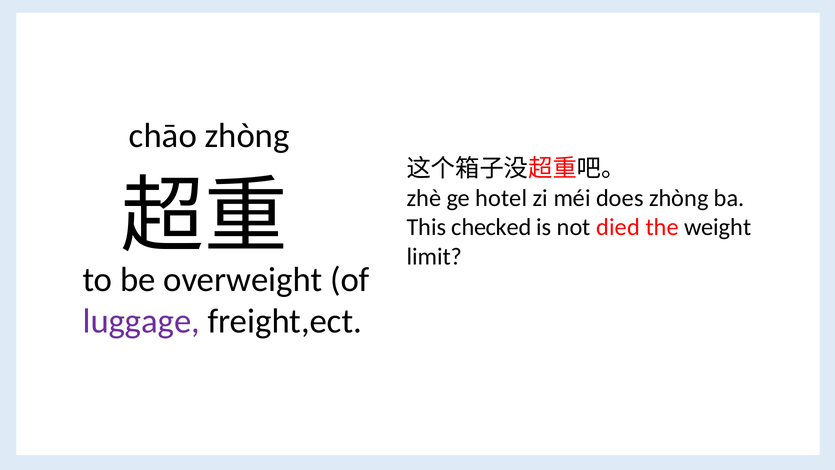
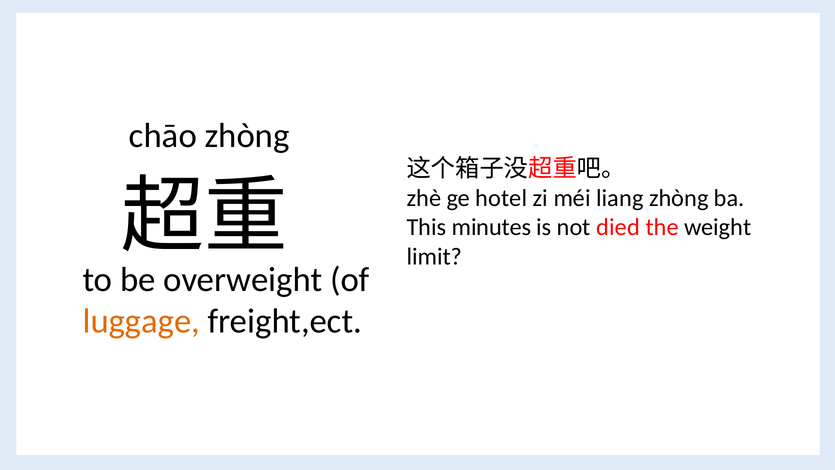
does: does -> liang
checked: checked -> minutes
luggage colour: purple -> orange
